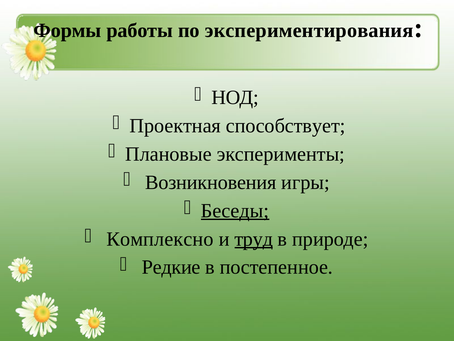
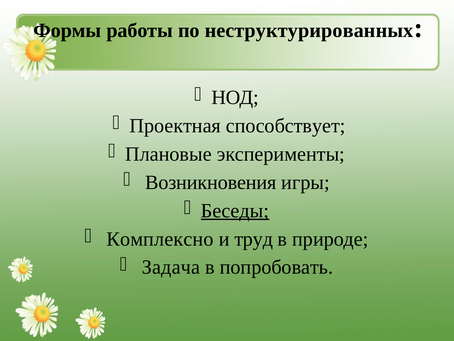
экспериментирования: экспериментирования -> неструктурированных
труд underline: present -> none
Редкие: Редкие -> Задача
постепенное: постепенное -> попробовать
